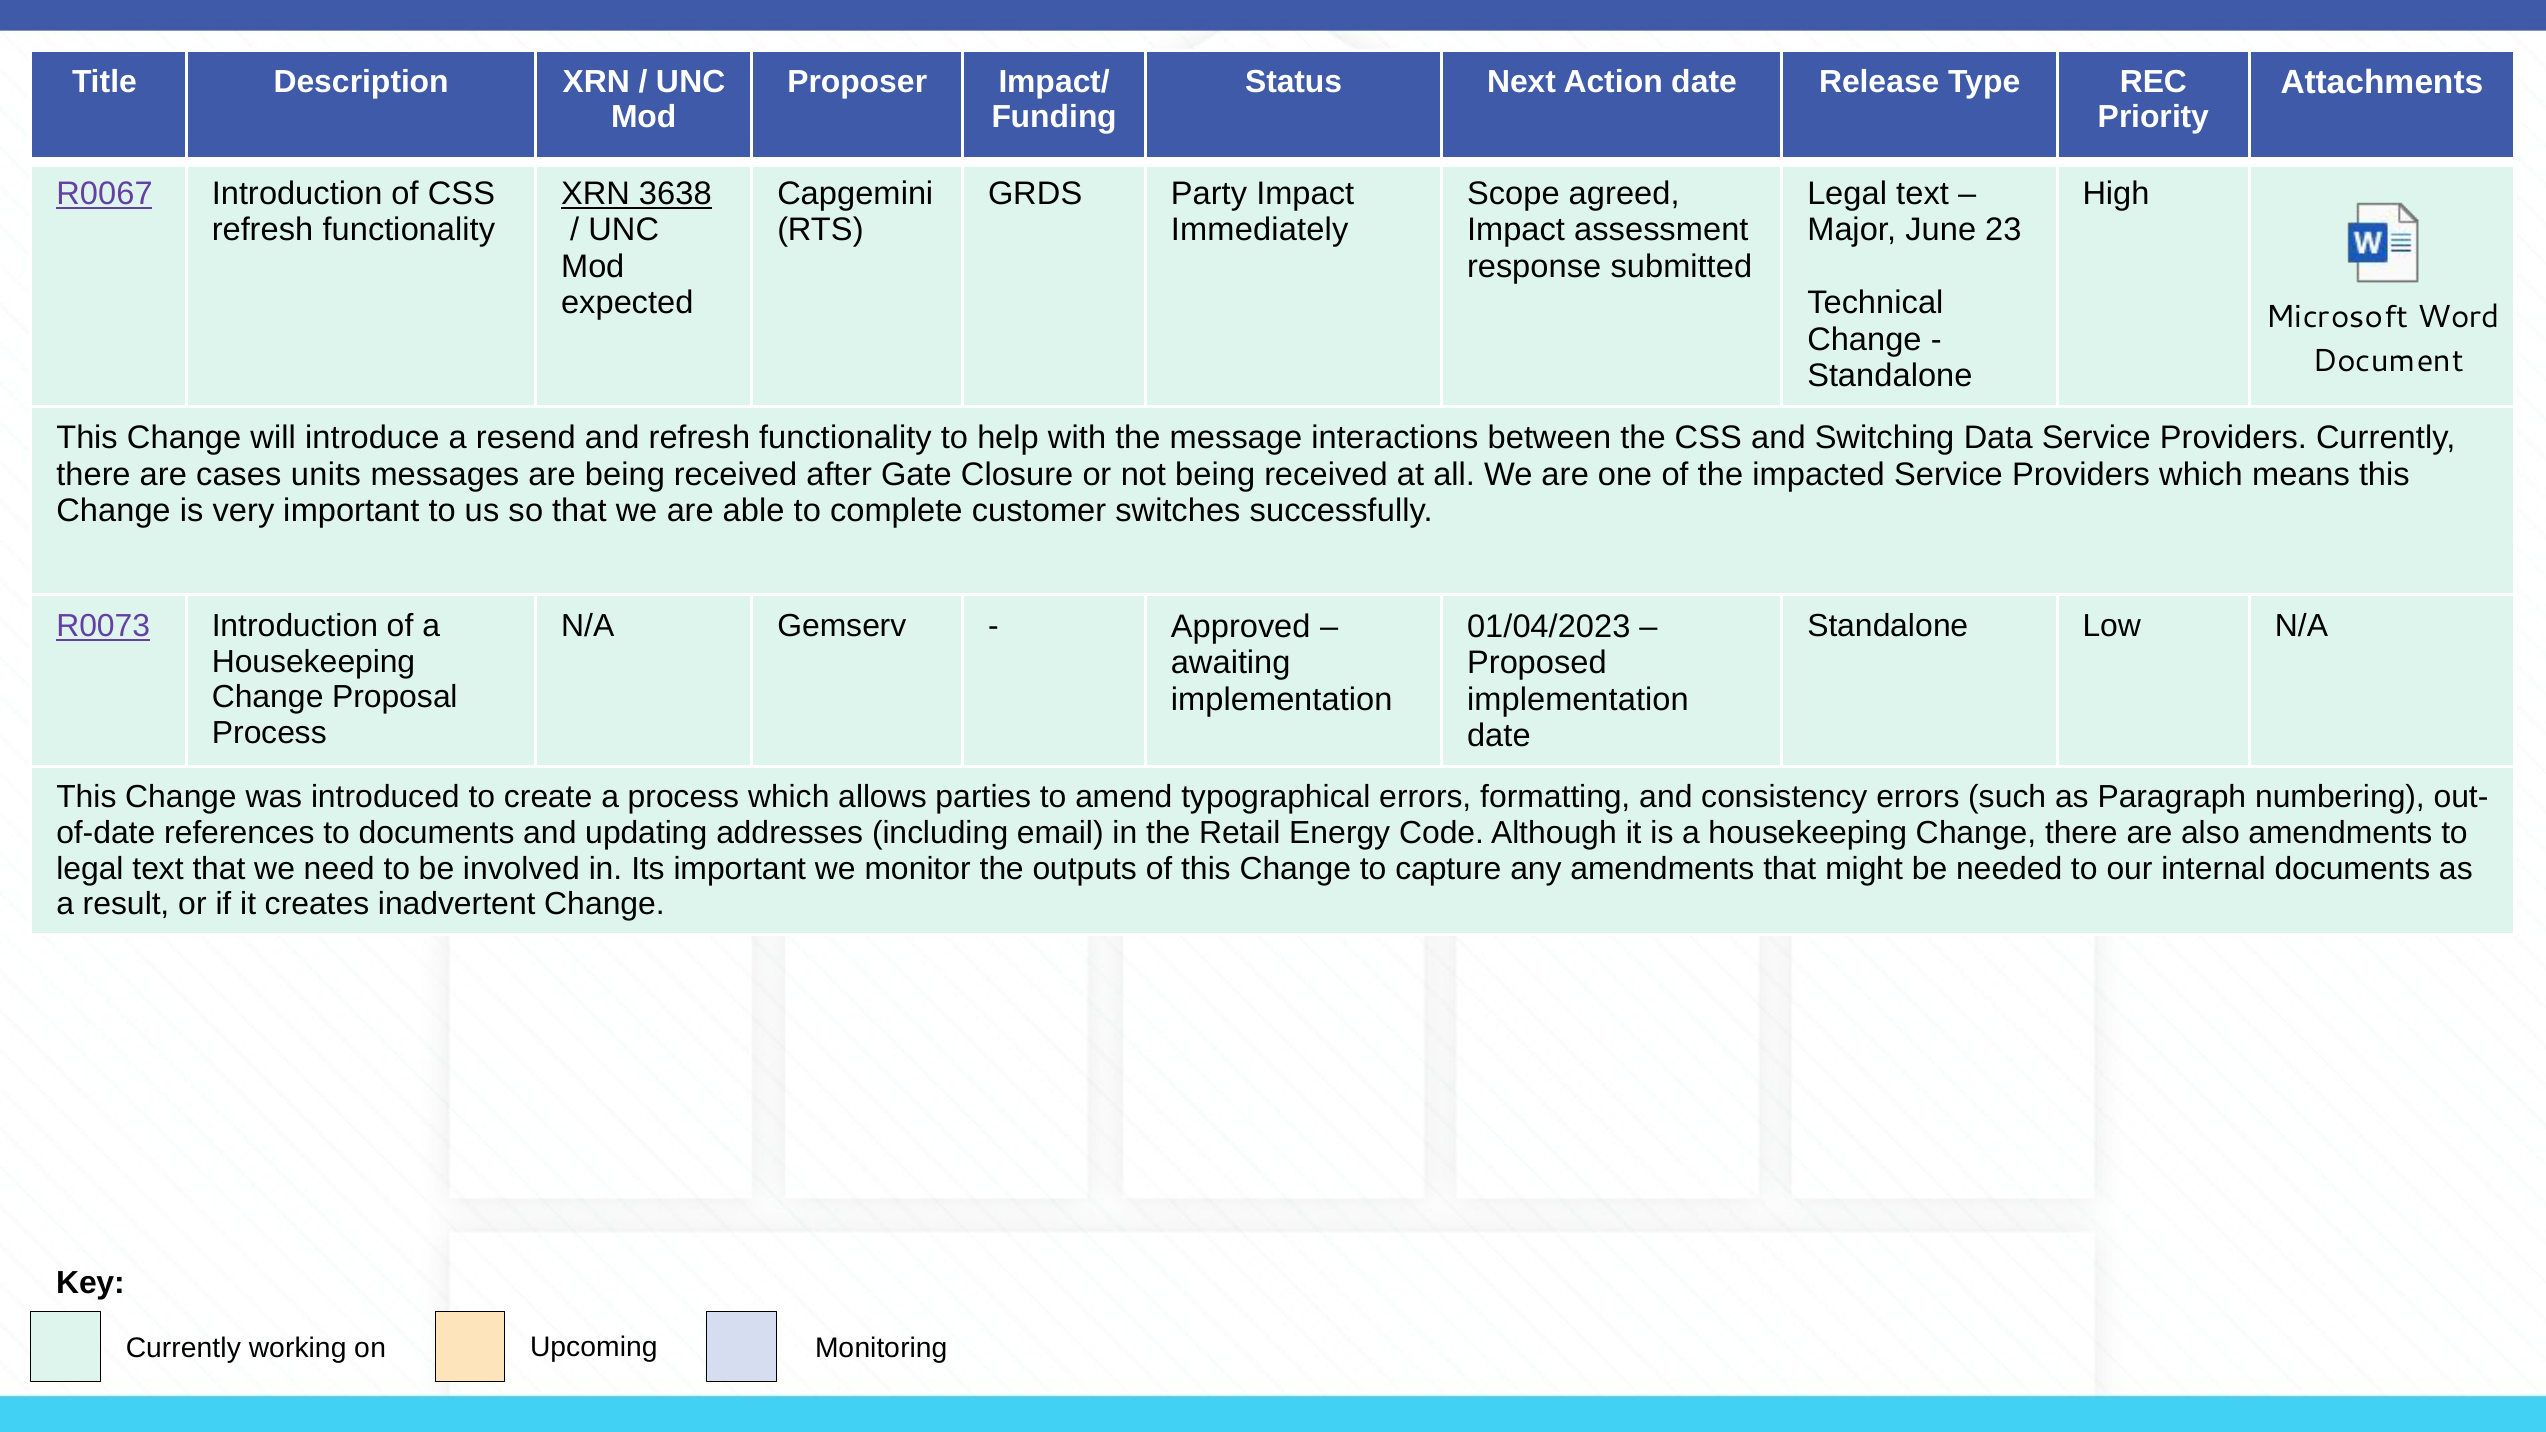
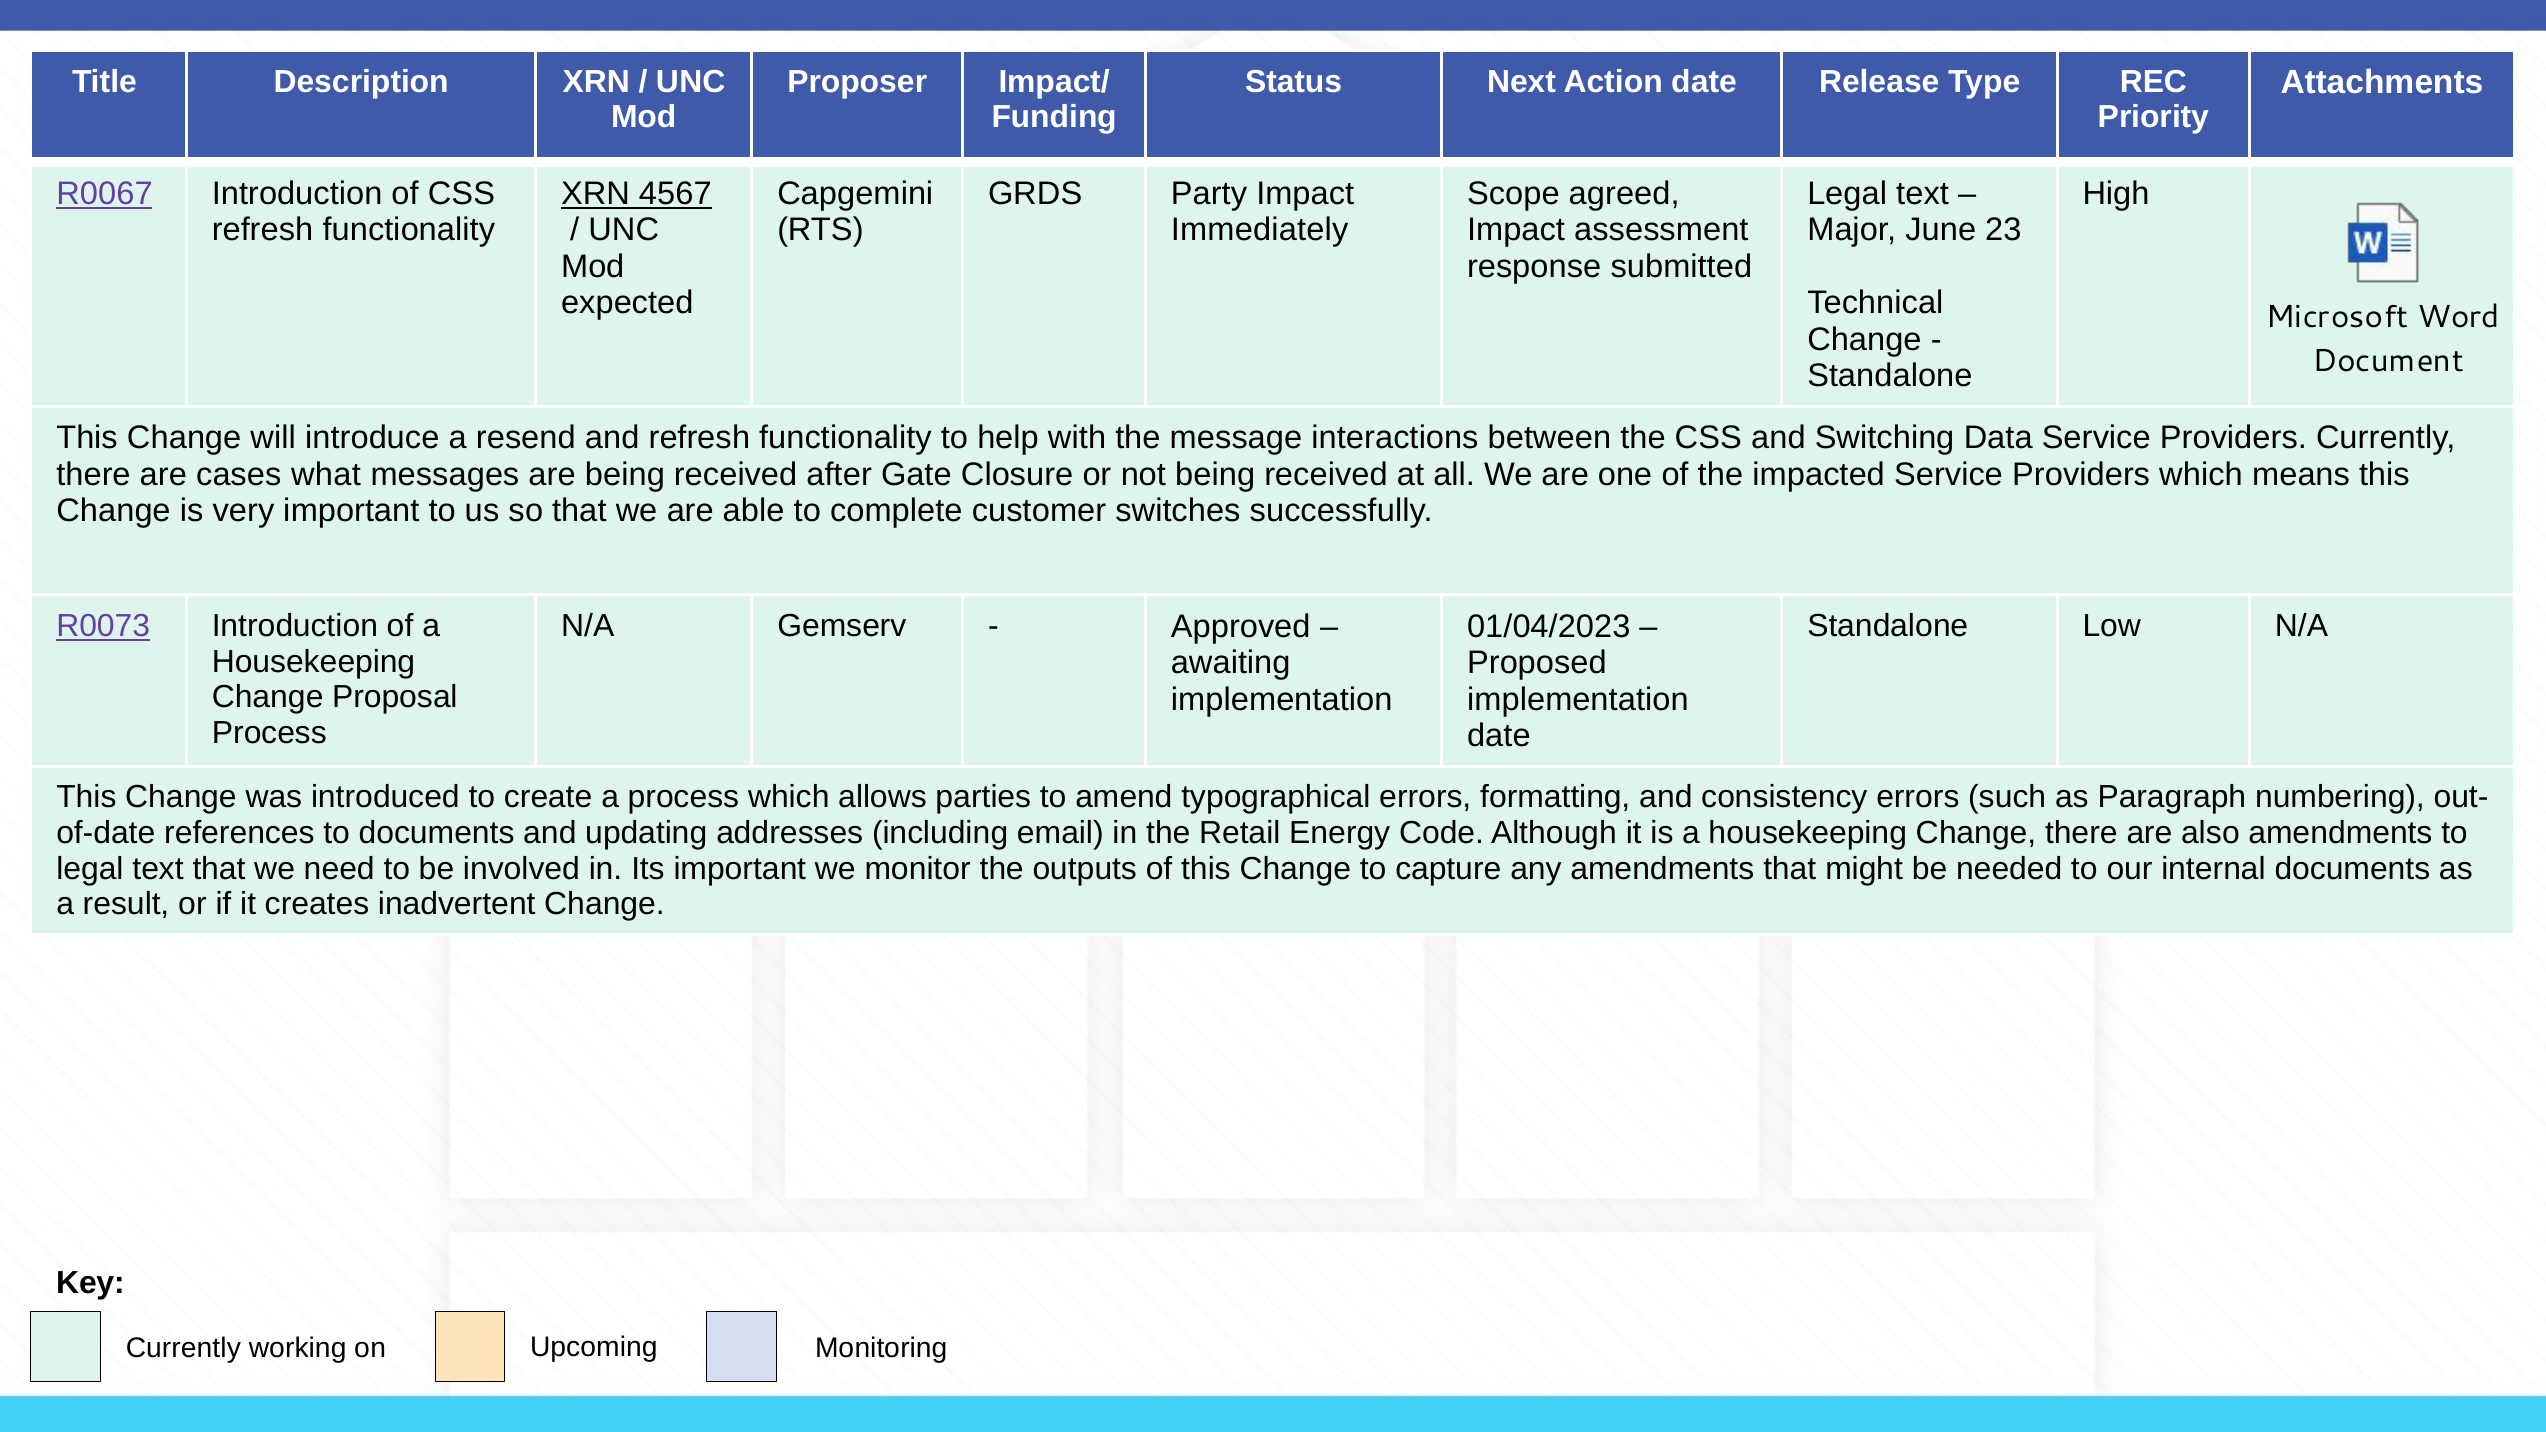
3638: 3638 -> 4567
units: units -> what
